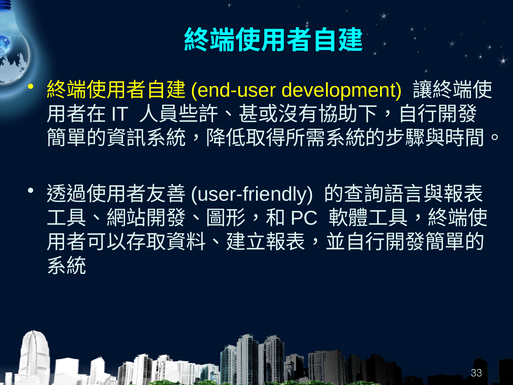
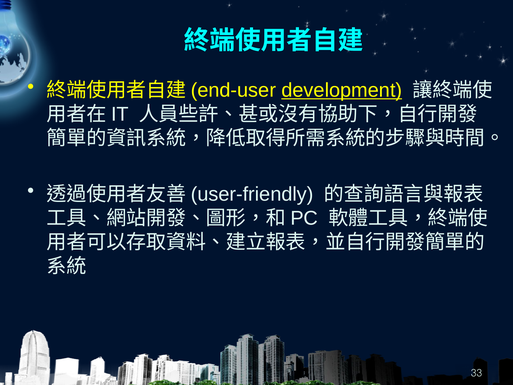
development underline: none -> present
